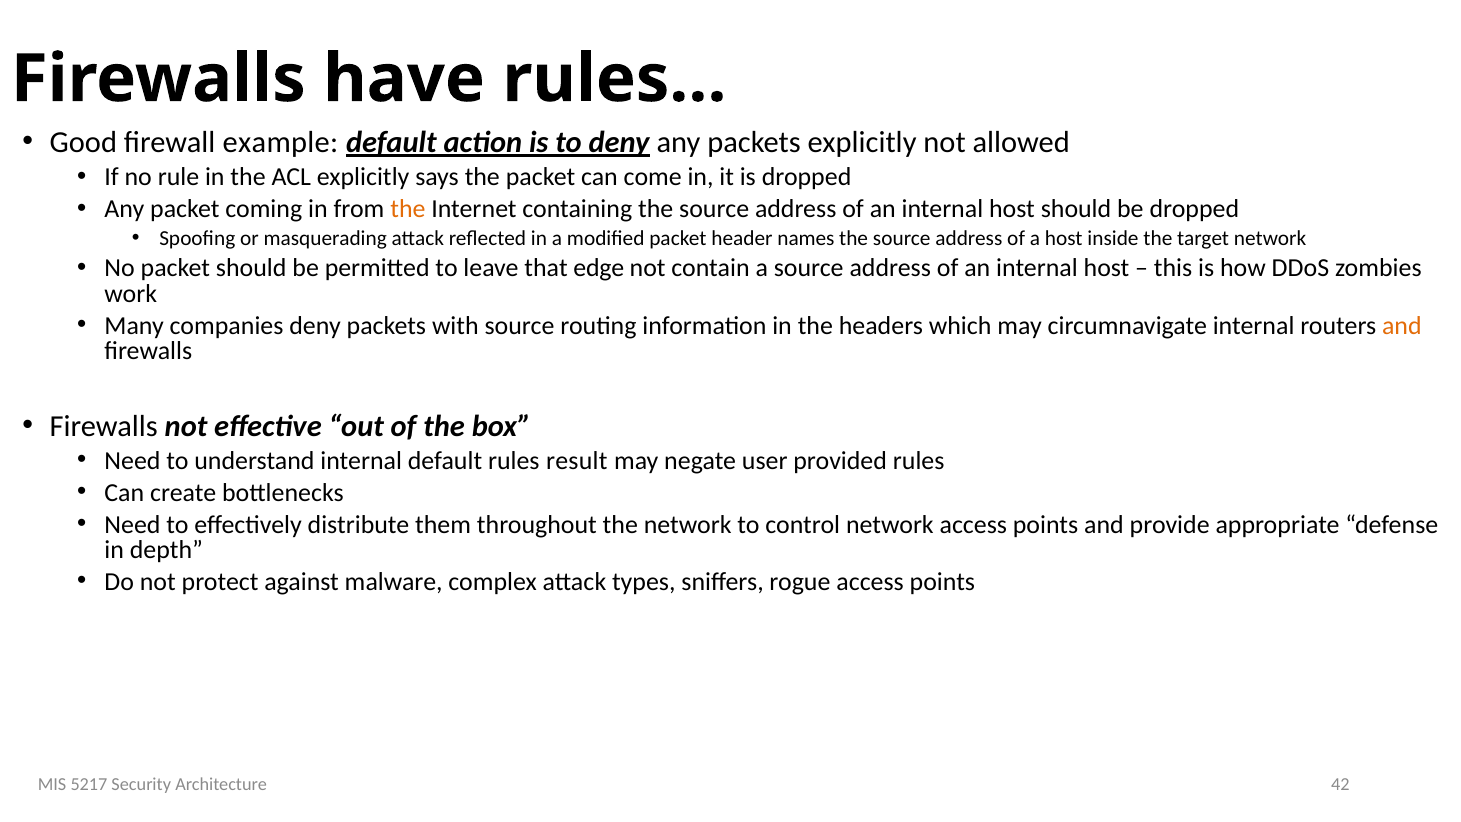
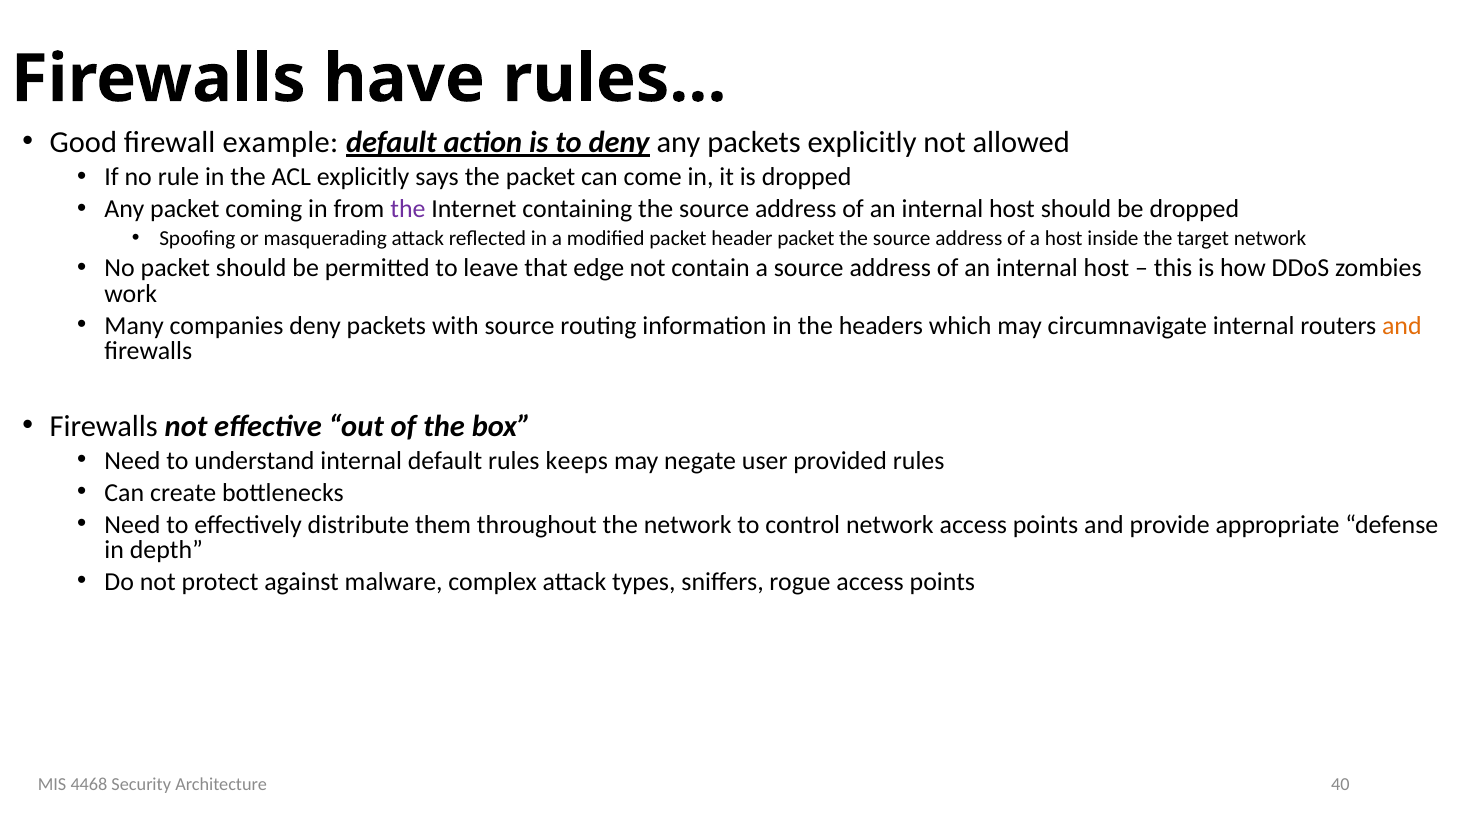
the at (408, 209) colour: orange -> purple
header names: names -> packet
result: result -> keeps
5217: 5217 -> 4468
42: 42 -> 40
